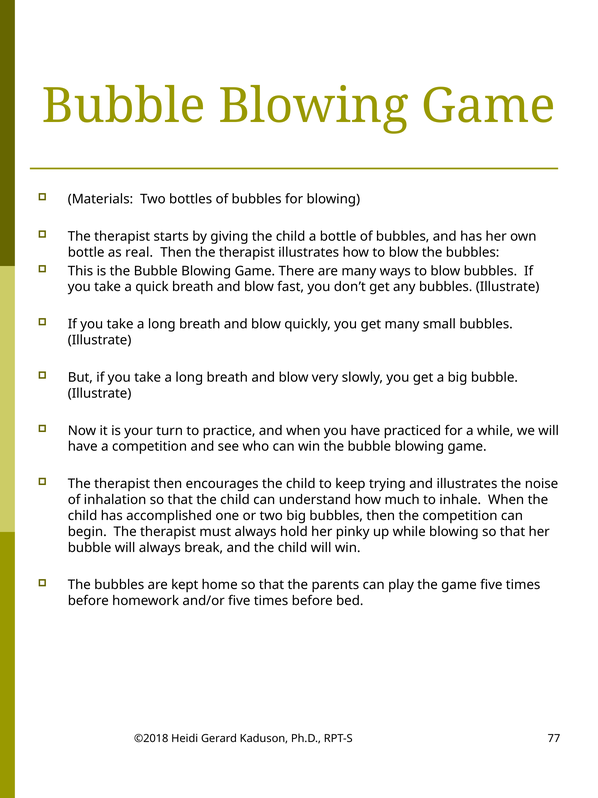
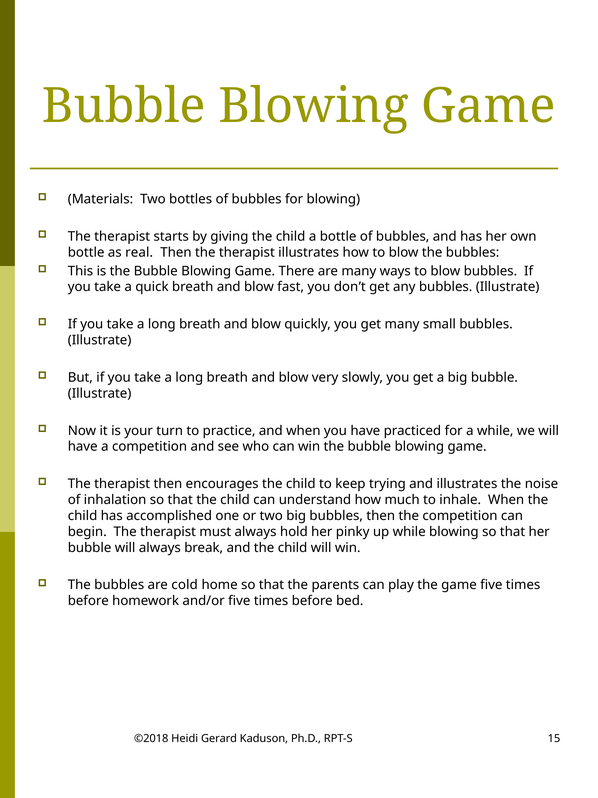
kept: kept -> cold
77: 77 -> 15
